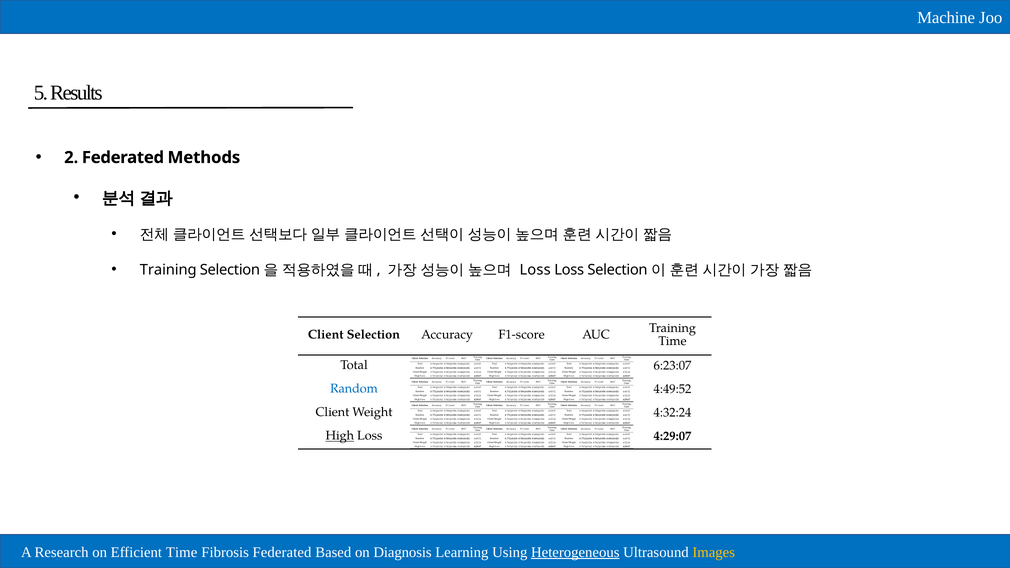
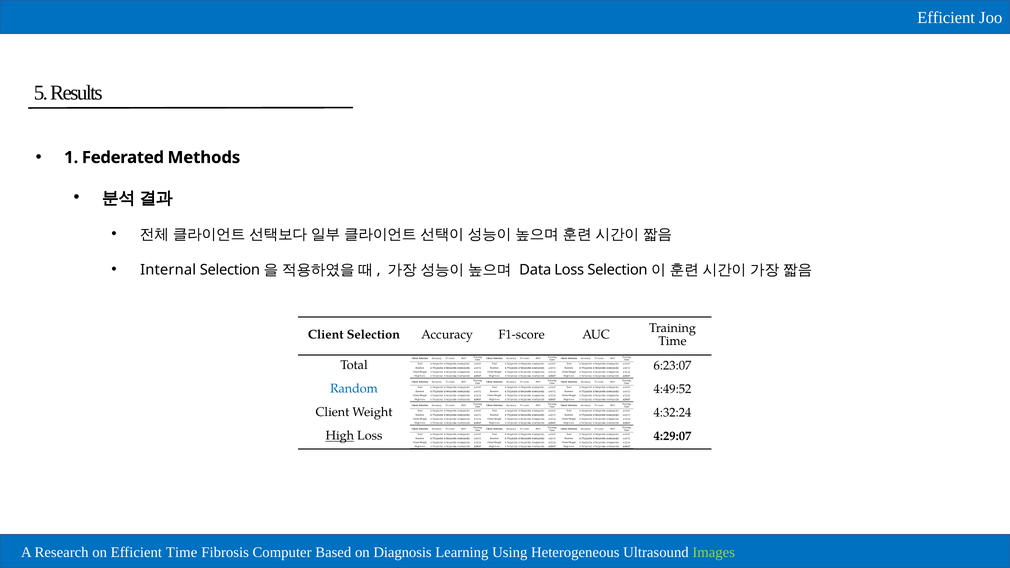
Machine at (946, 18): Machine -> Efficient
2: 2 -> 1
Training at (168, 270): Training -> Internal
Loss at (535, 270): Loss -> Data
Fibrosis Federated: Federated -> Computer
Heterogeneous underline: present -> none
Images colour: yellow -> light green
